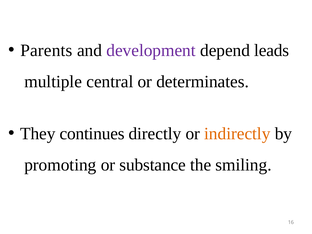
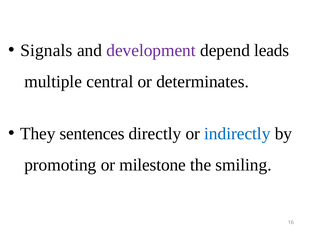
Parents: Parents -> Signals
continues: continues -> sentences
indirectly colour: orange -> blue
substance: substance -> milestone
